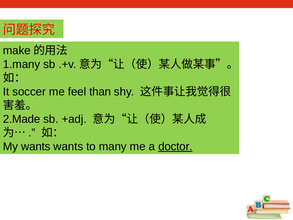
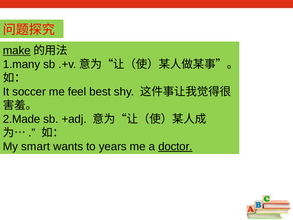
make underline: none -> present
than: than -> best
My wants: wants -> smart
many: many -> years
